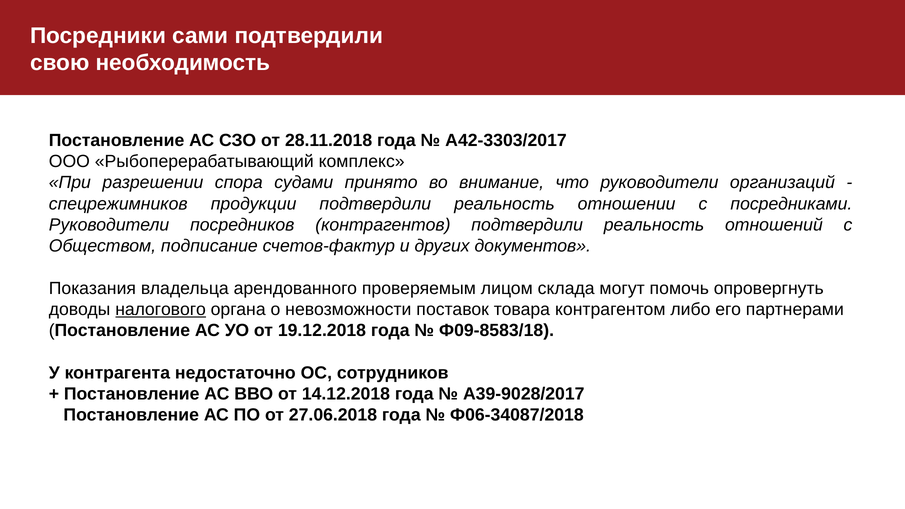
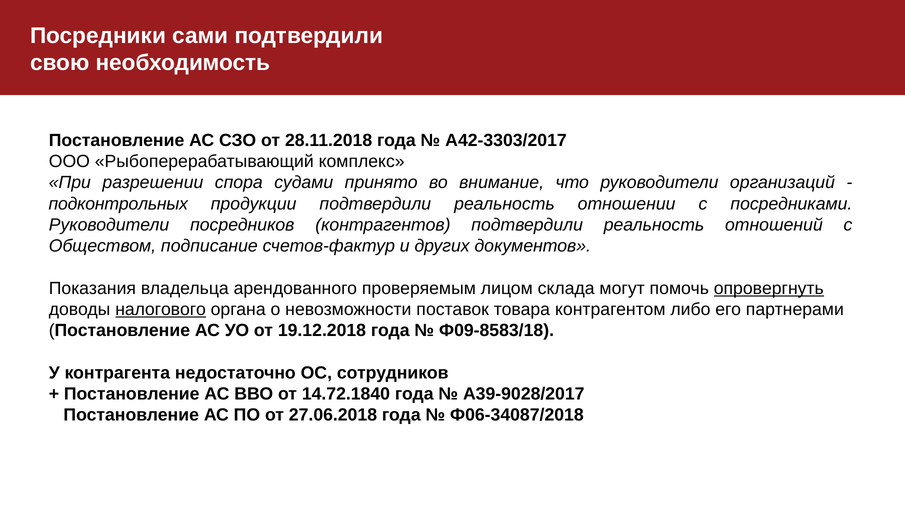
спецрежимников: спецрежимников -> подконтрольных
опровергнуть underline: none -> present
14.12.2018: 14.12.2018 -> 14.72.1840
